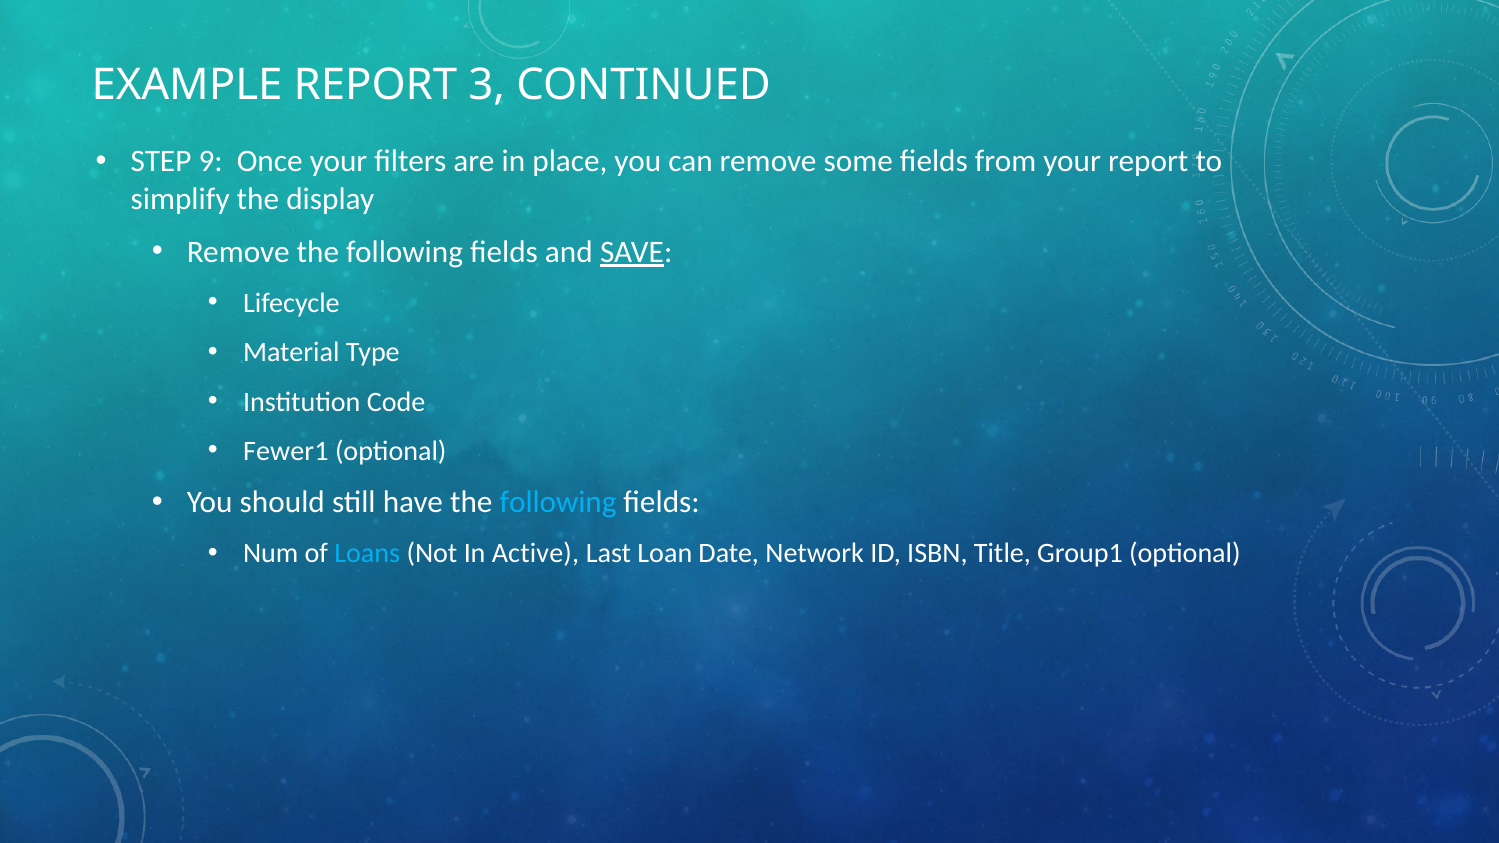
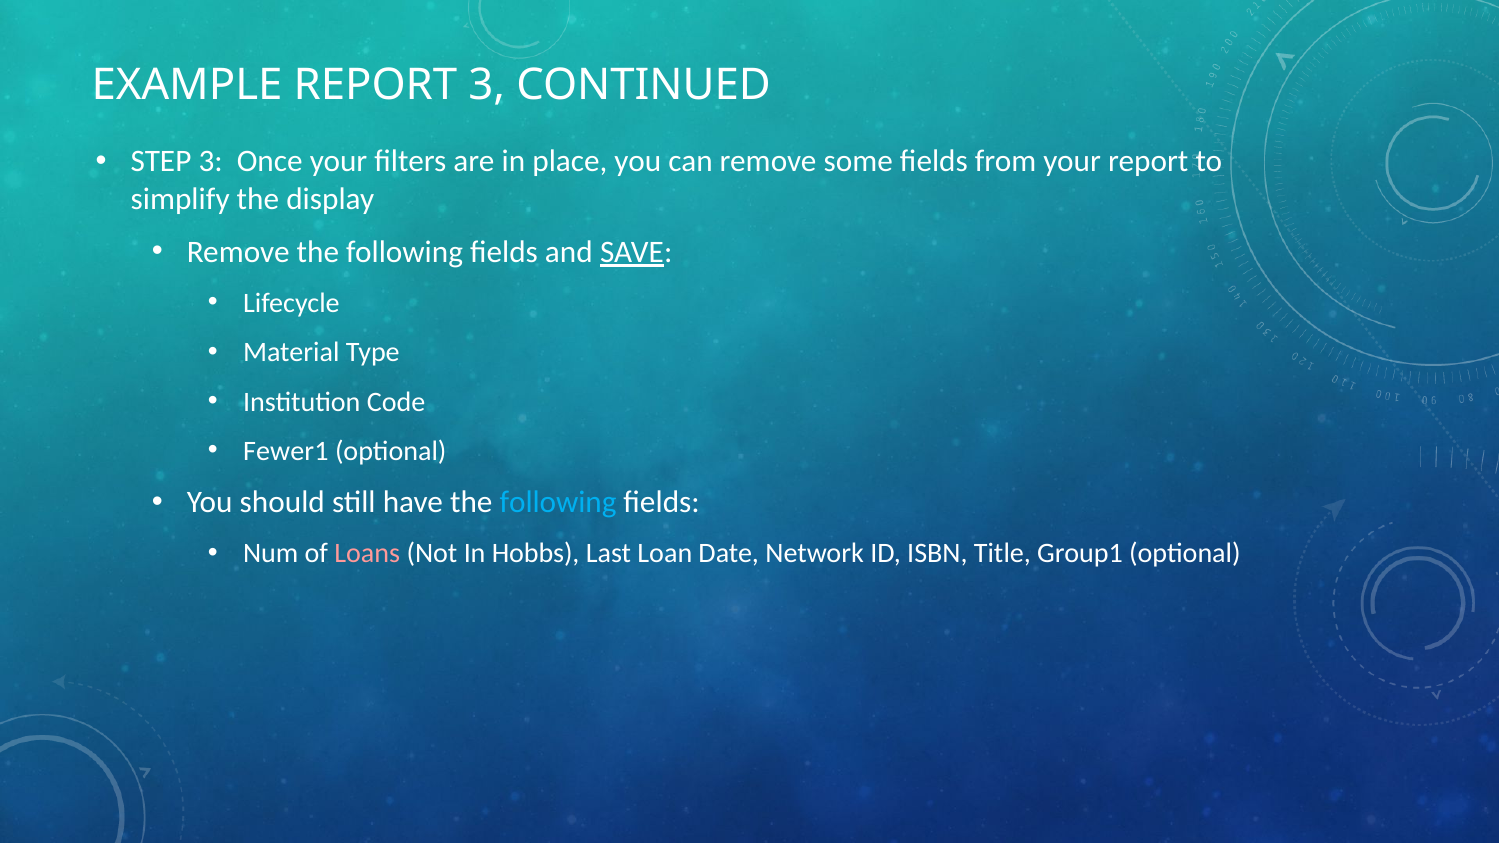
STEP 9: 9 -> 3
Loans colour: light blue -> pink
Active: Active -> Hobbs
